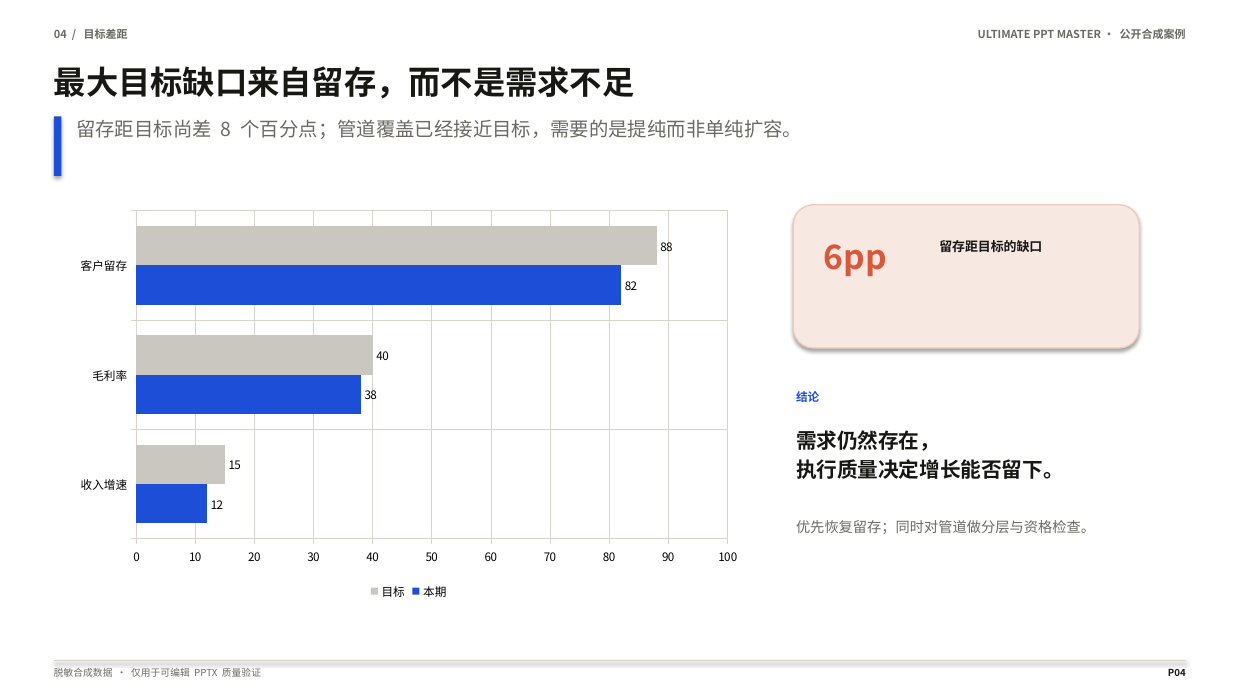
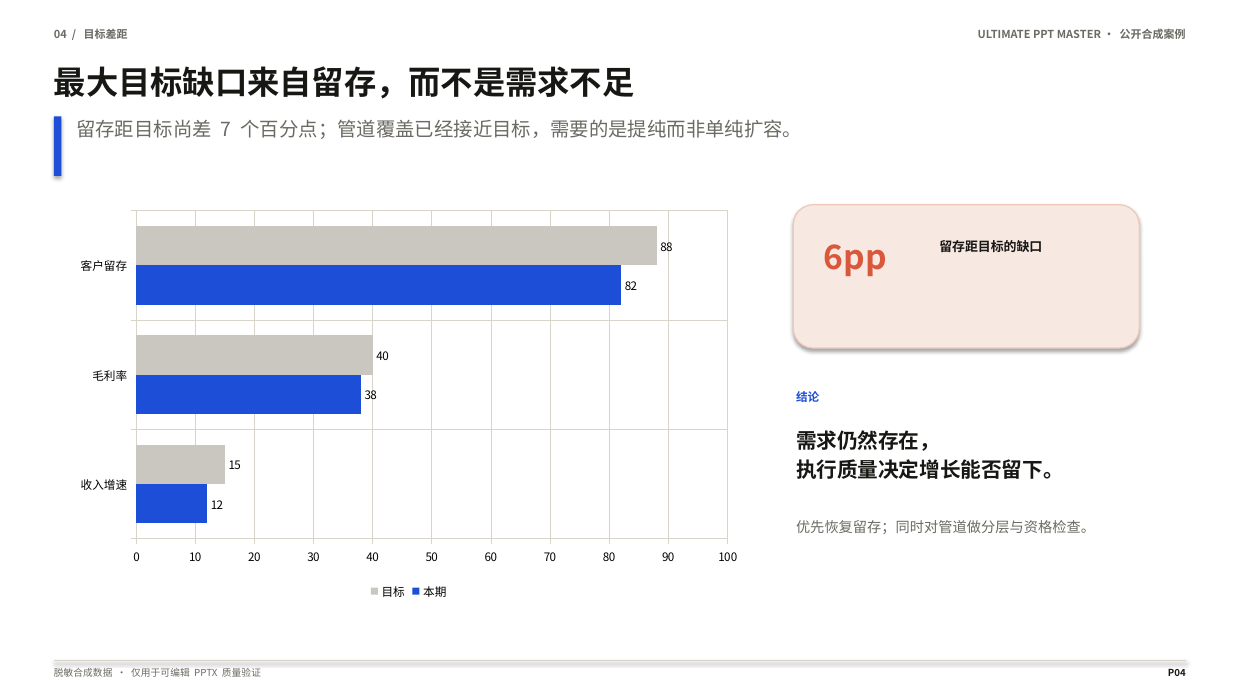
8: 8 -> 7
